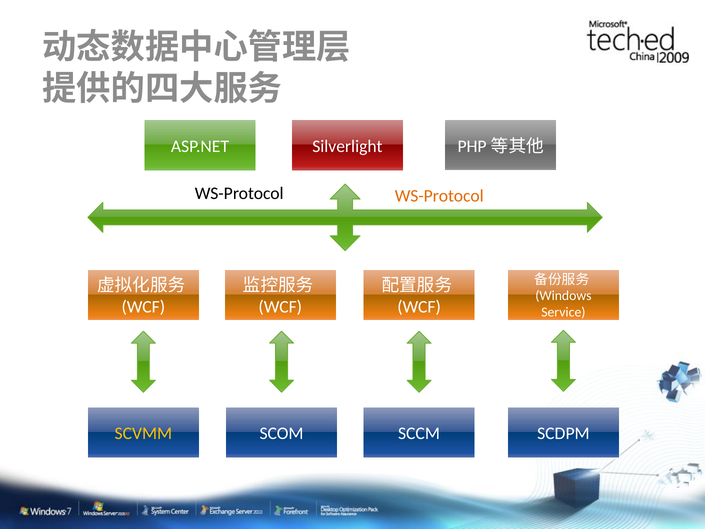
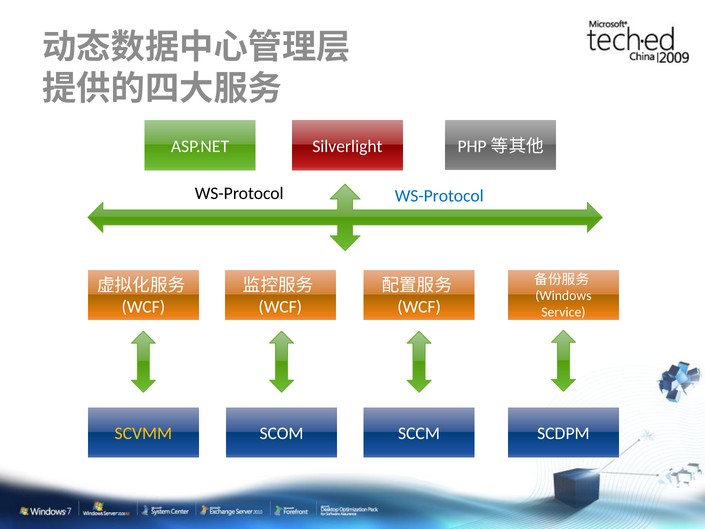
WS-Protocol at (439, 196) colour: orange -> blue
